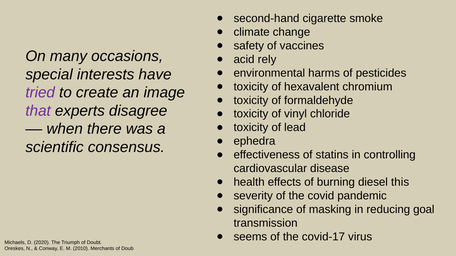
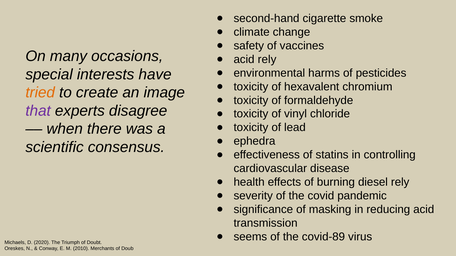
tried colour: purple -> orange
diesel this: this -> rely
reducing goal: goal -> acid
covid-17: covid-17 -> covid-89
